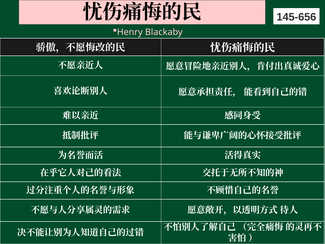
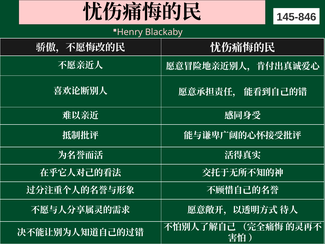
145-656: 145-656 -> 145-846
